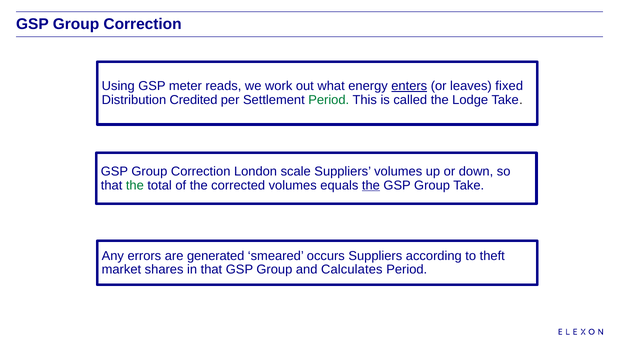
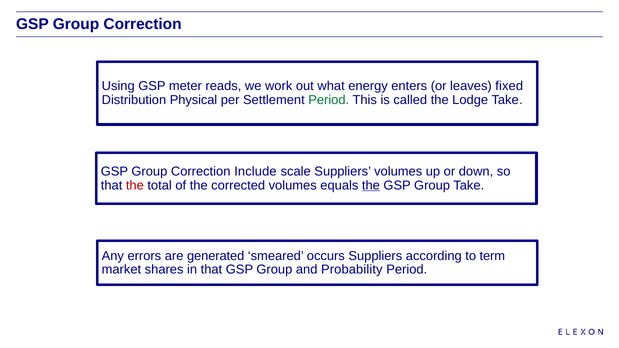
enters underline: present -> none
Credited: Credited -> Physical
London: London -> Include
the at (135, 185) colour: green -> red
theft: theft -> term
Calculates: Calculates -> Probability
